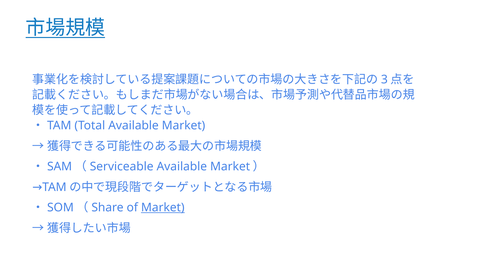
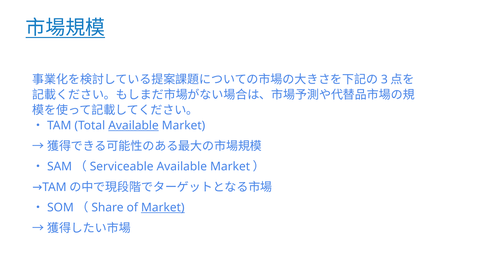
Available at (133, 126) underline: none -> present
